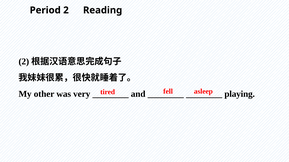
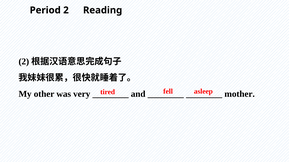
playing: playing -> mother
